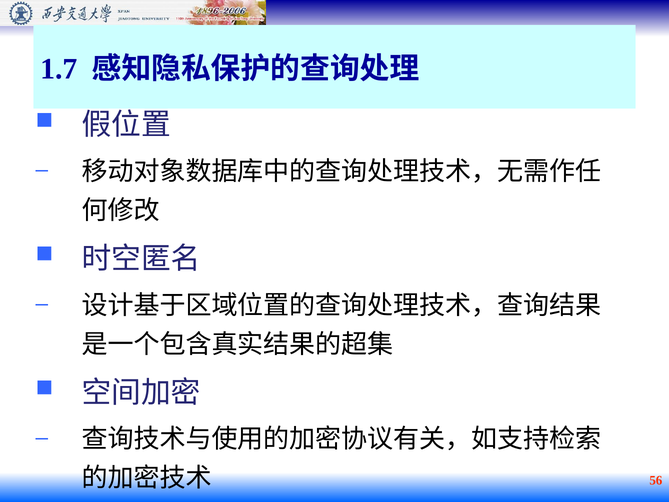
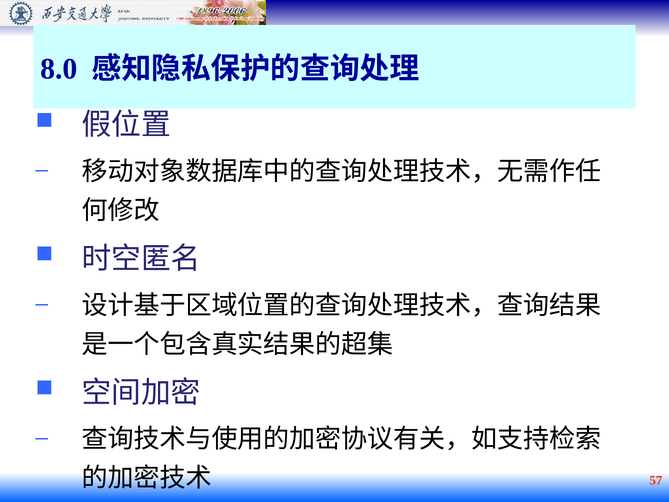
1.7: 1.7 -> 8.0
56: 56 -> 57
